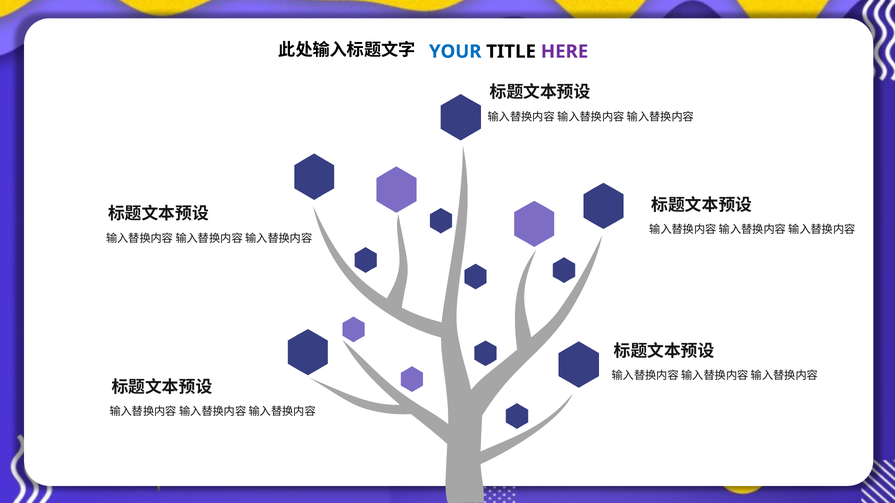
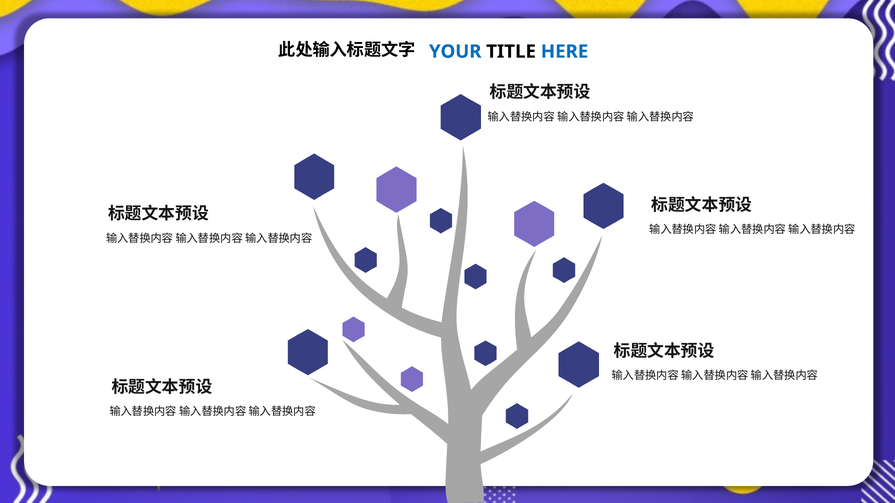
HERE colour: purple -> blue
